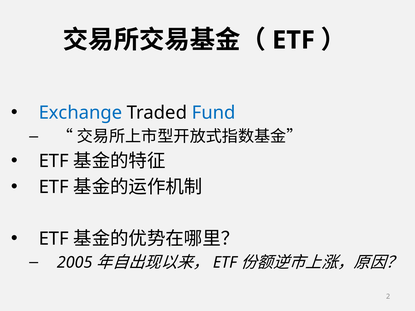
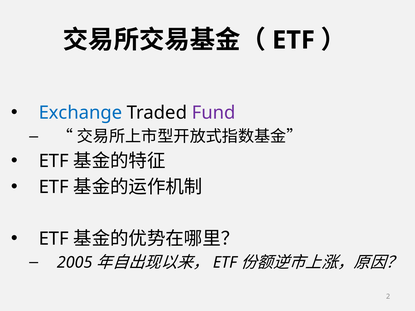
Fund colour: blue -> purple
